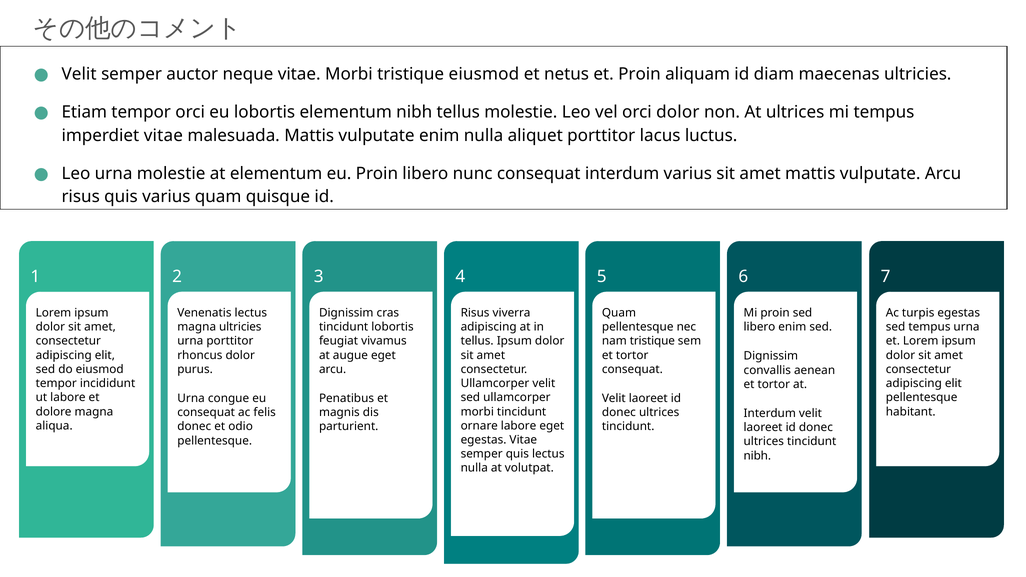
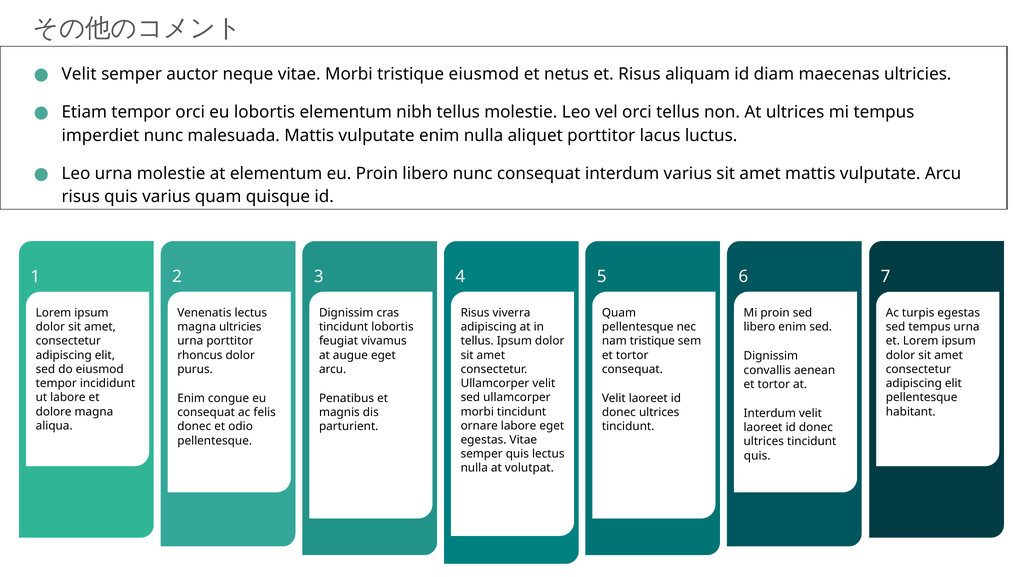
et Proin: Proin -> Risus
orci dolor: dolor -> tellus
imperdiet vitae: vitae -> nunc
Urna at (191, 398): Urna -> Enim
nibh at (757, 456): nibh -> quis
